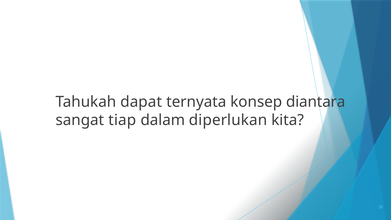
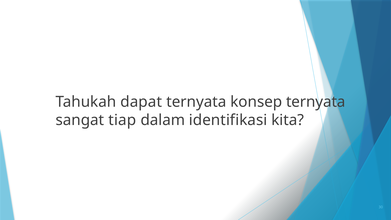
konsep diantara: diantara -> ternyata
diperlukan: diperlukan -> identifikasi
